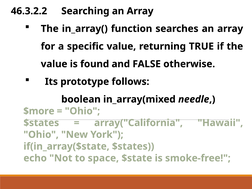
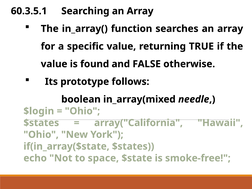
46.3.2.2: 46.3.2.2 -> 60.3.5.1
$more: $more -> $login
